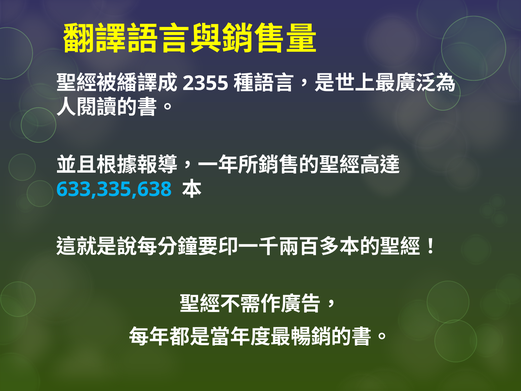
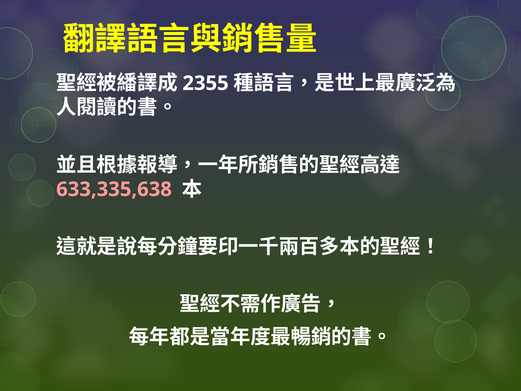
633,335,638 colour: light blue -> pink
